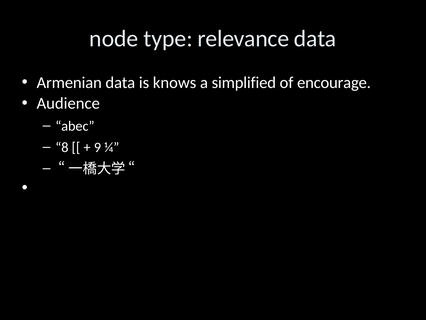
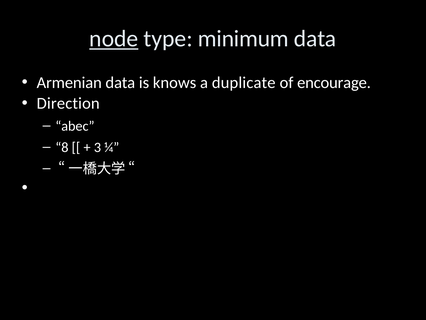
node underline: none -> present
relevance: relevance -> minimum
simplified: simplified -> duplicate
Audience: Audience -> Direction
9: 9 -> 3
